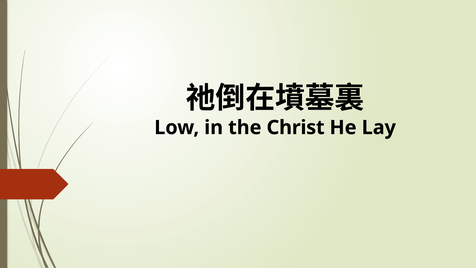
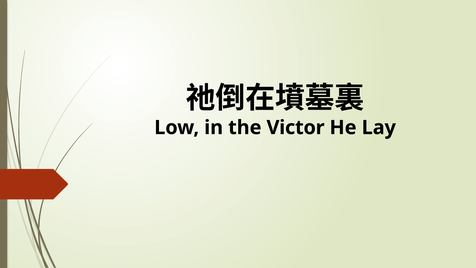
Christ: Christ -> Victor
